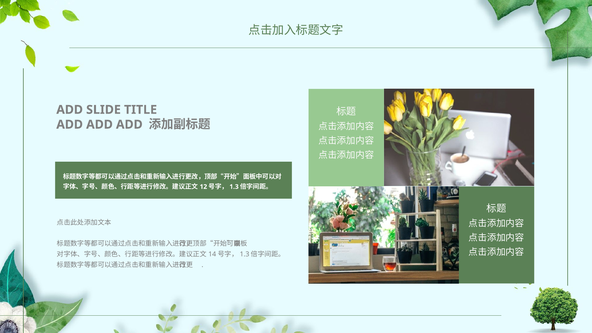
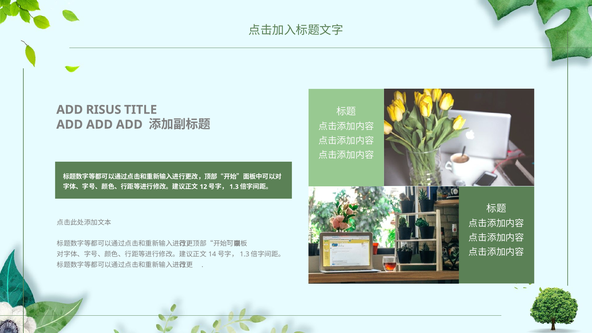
SLIDE: SLIDE -> RISUS
